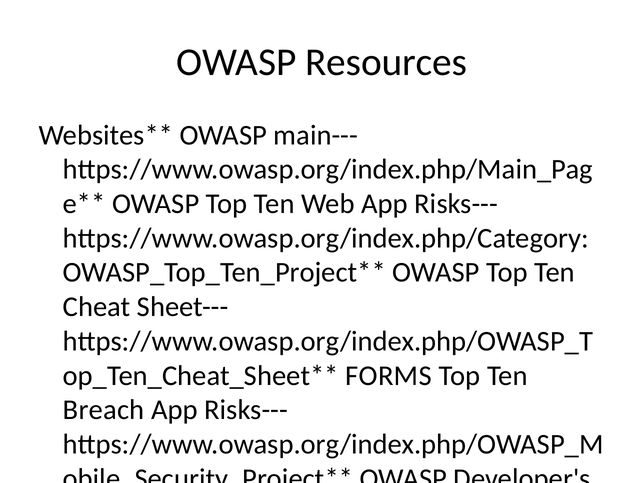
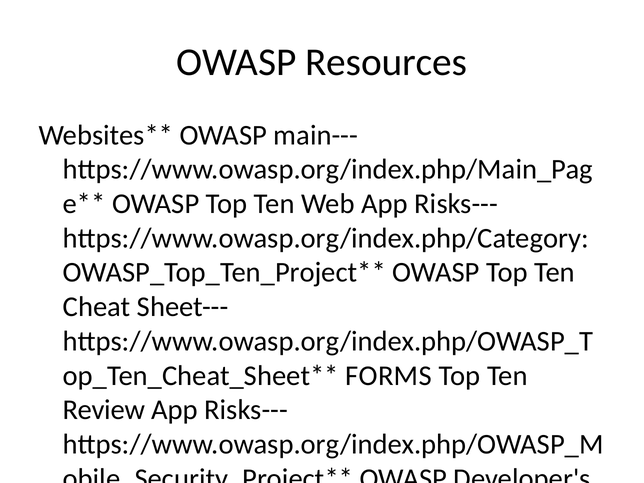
Breach: Breach -> Review
